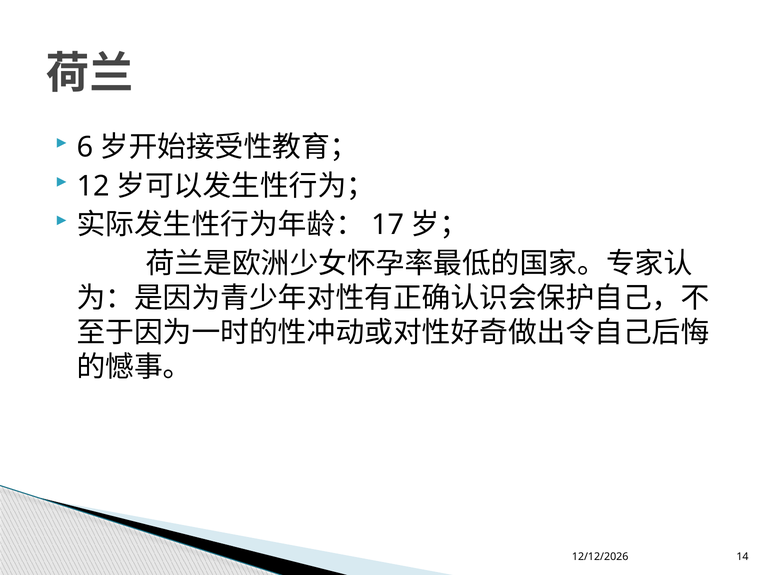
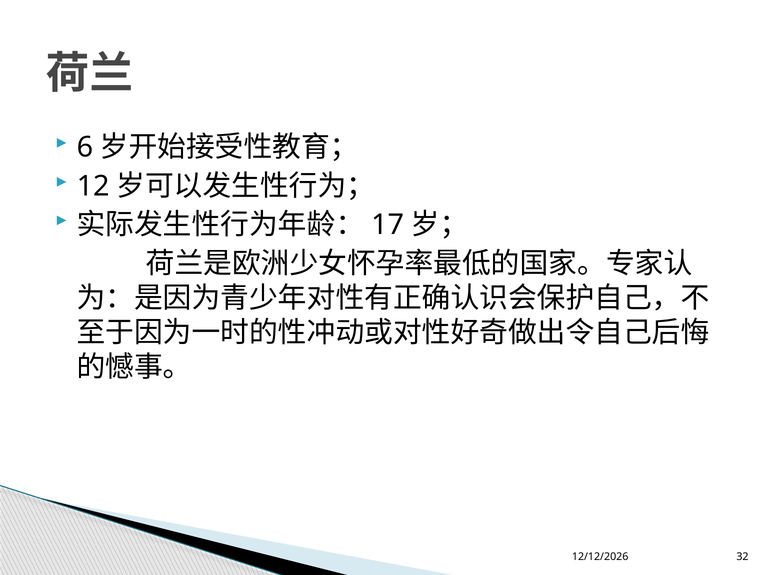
14: 14 -> 32
